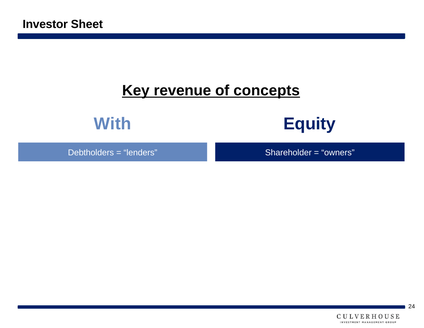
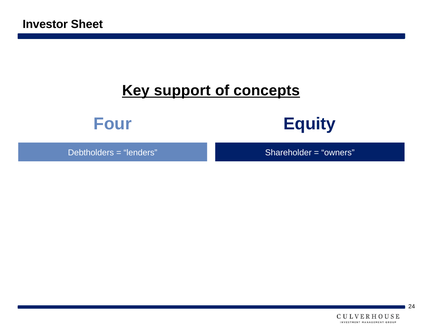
revenue: revenue -> support
With: With -> Four
